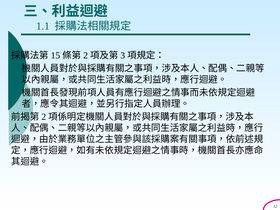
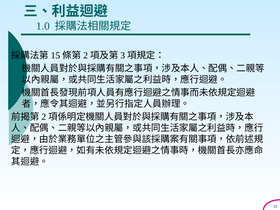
1.1: 1.1 -> 1.0
